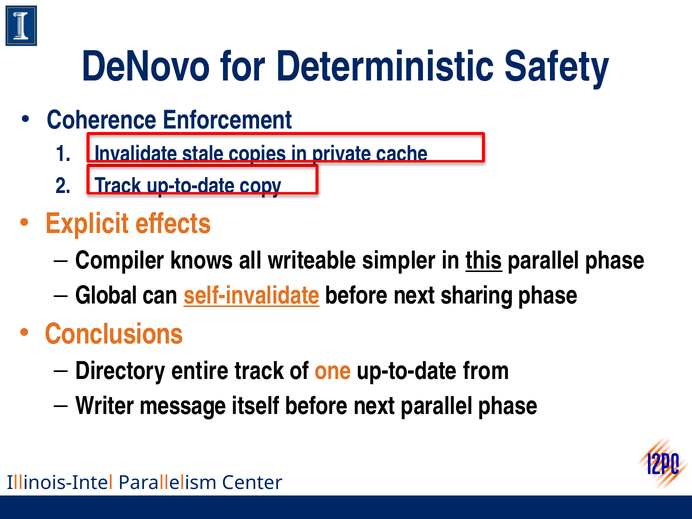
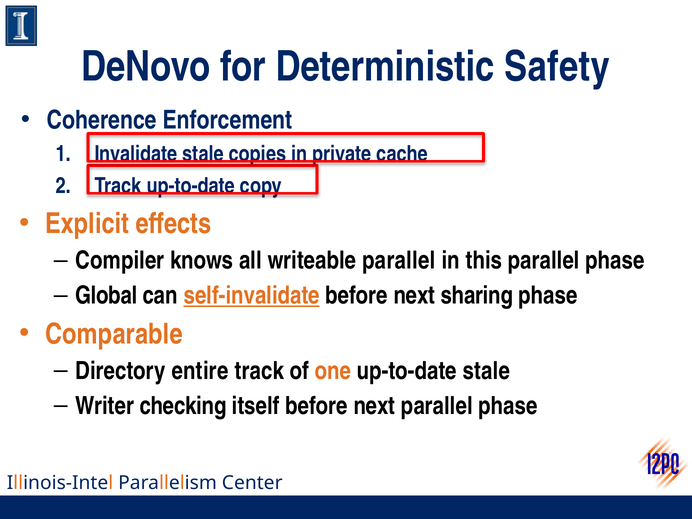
writeable simpler: simpler -> parallel
this underline: present -> none
Conclusions: Conclusions -> Comparable
up-to-date from: from -> stale
message: message -> checking
